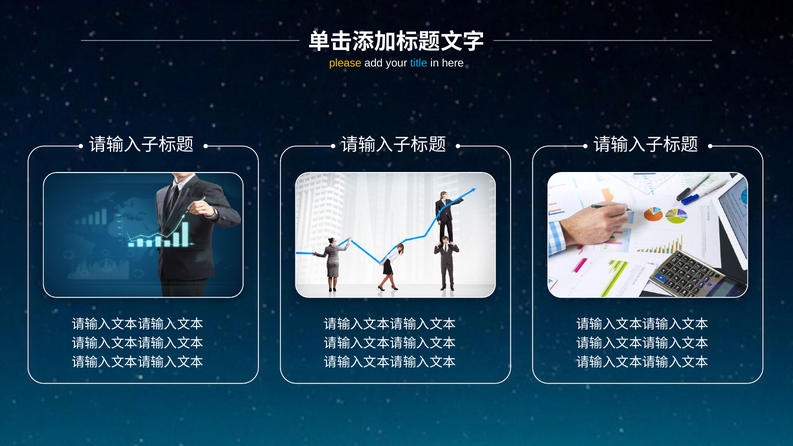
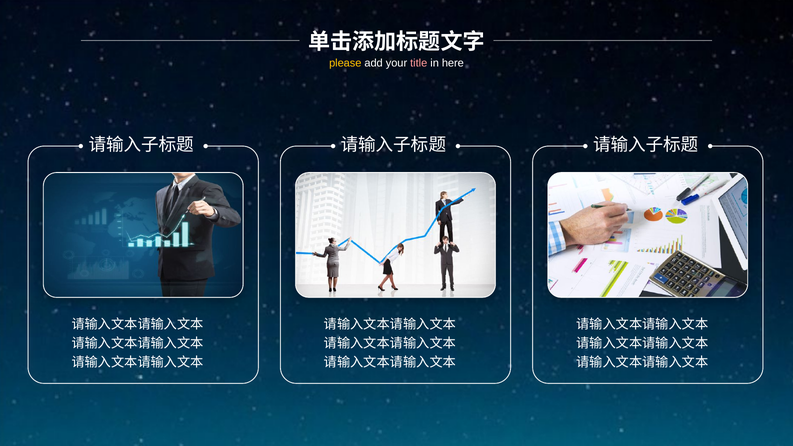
title colour: light blue -> pink
